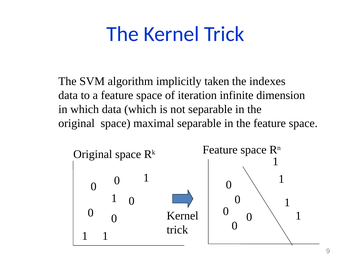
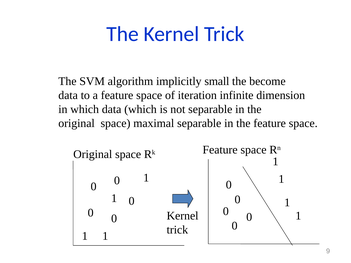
taken: taken -> small
indexes: indexes -> become
